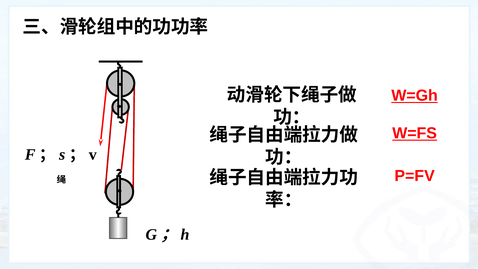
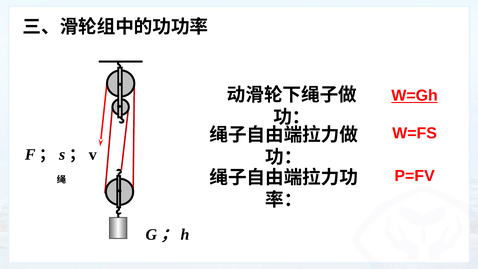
W=FS underline: present -> none
